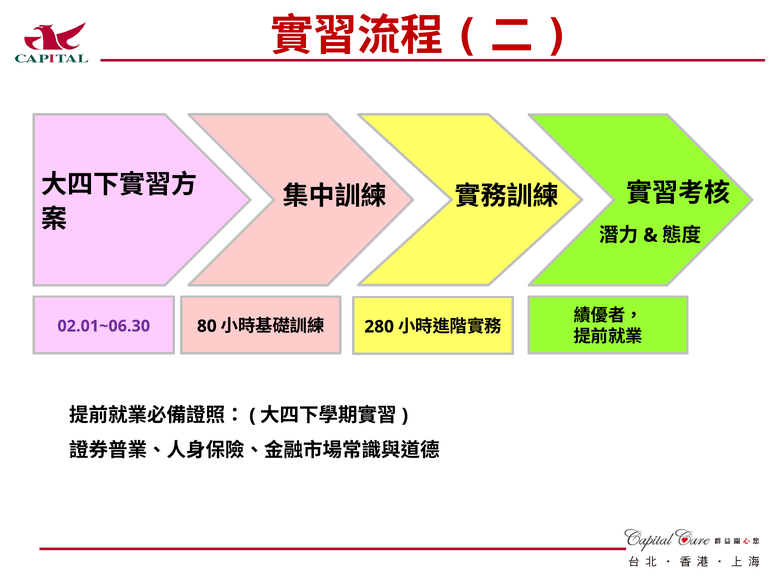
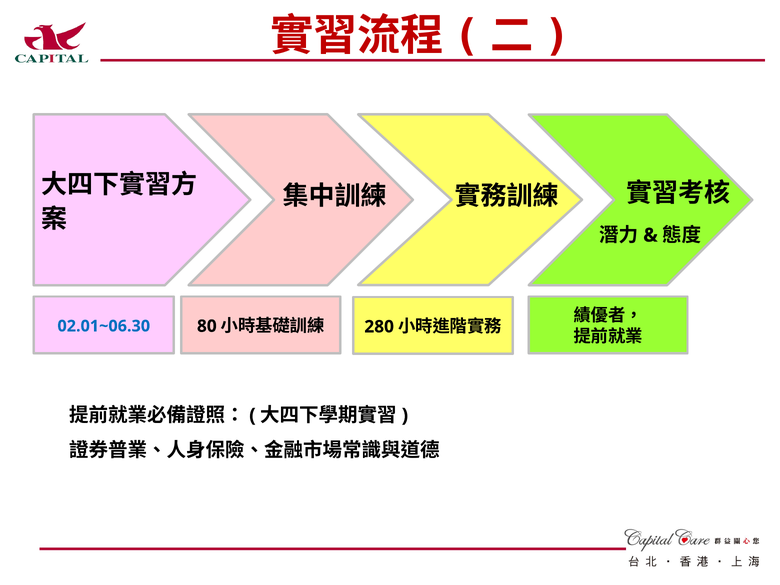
02.01~06.30 colour: purple -> blue
